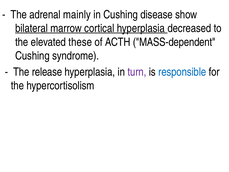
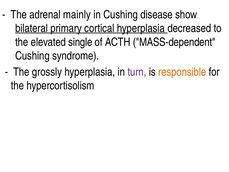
marrow: marrow -> primary
these: these -> single
release: release -> grossly
responsible colour: blue -> orange
